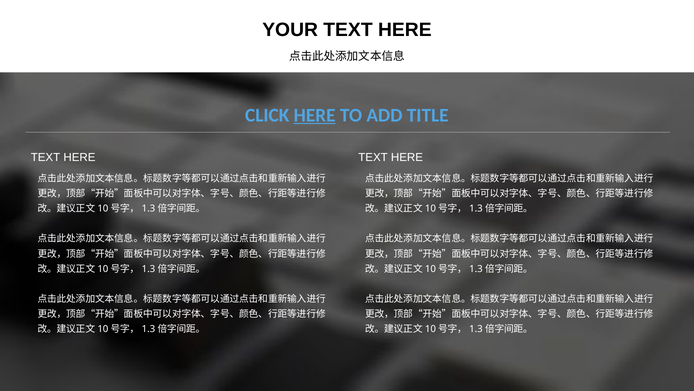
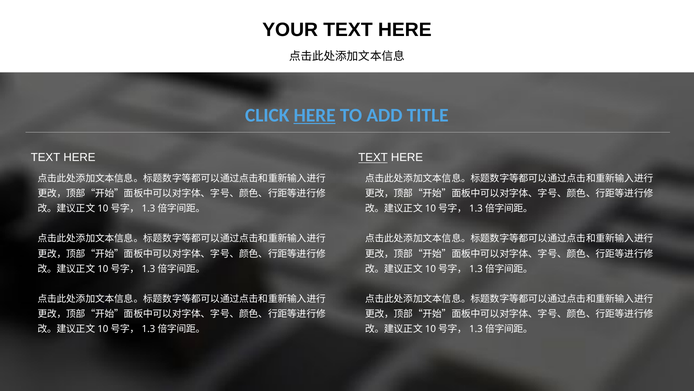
TEXT at (373, 157) underline: none -> present
